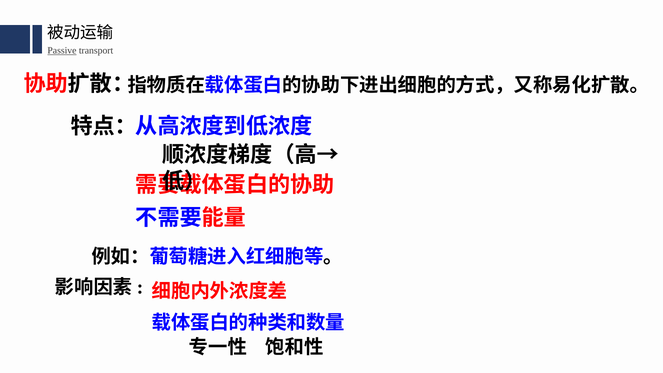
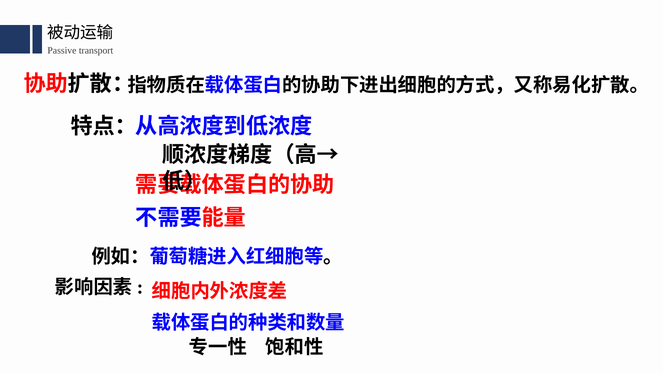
Passive underline: present -> none
